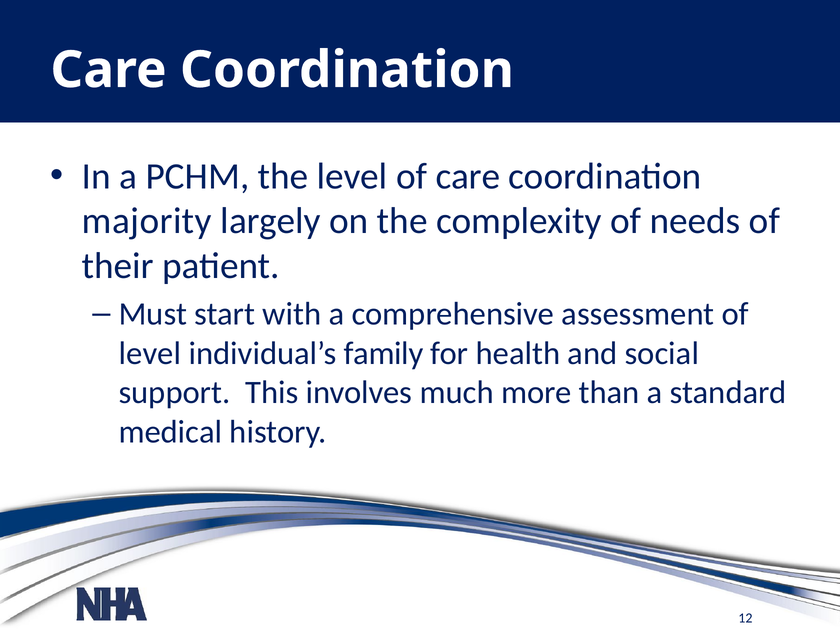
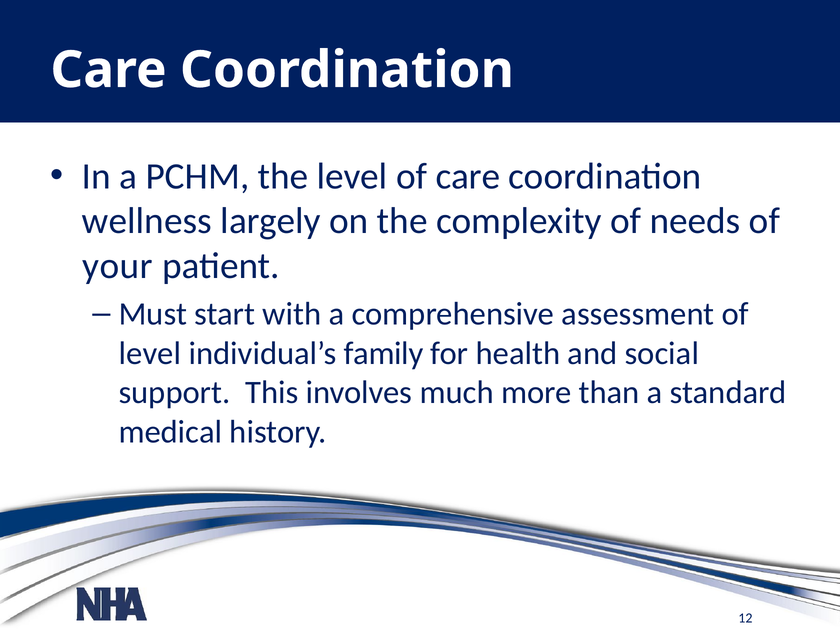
majority: majority -> wellness
their: their -> your
